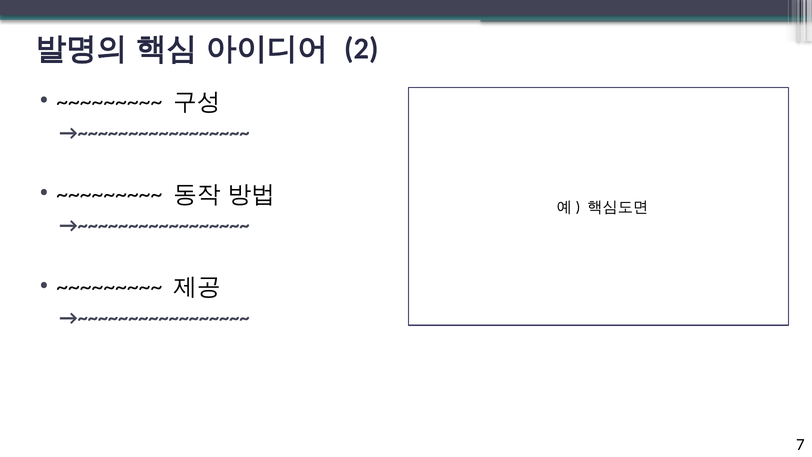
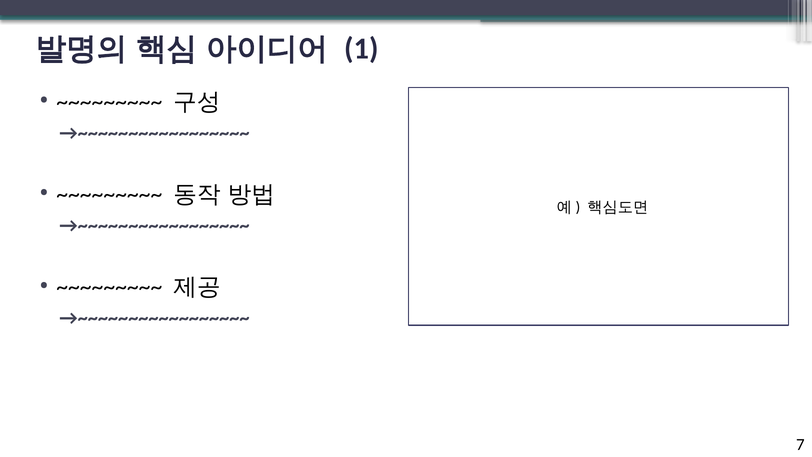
2: 2 -> 1
